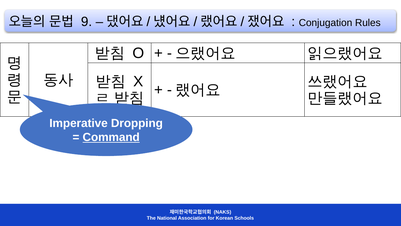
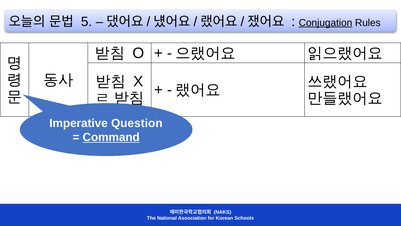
9: 9 -> 5
Conjugation underline: none -> present
Dropping: Dropping -> Question
